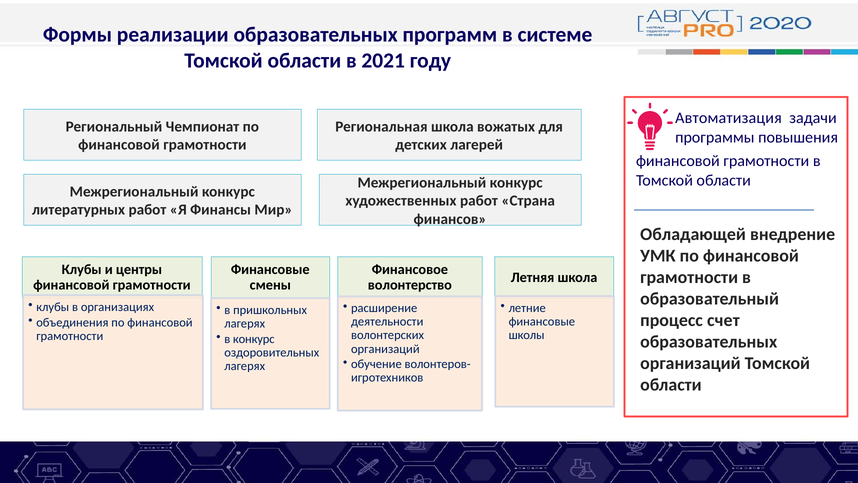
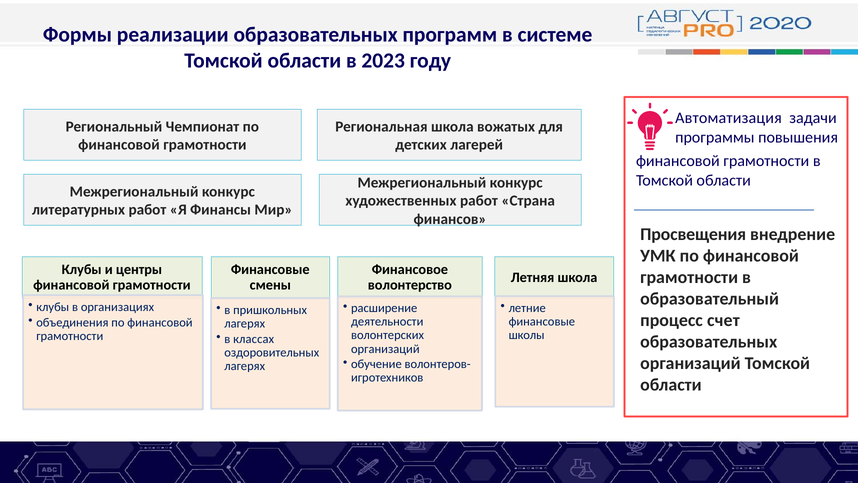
2021: 2021 -> 2023
Обладающей: Обладающей -> Просвещения
в конкурс: конкурс -> классах
